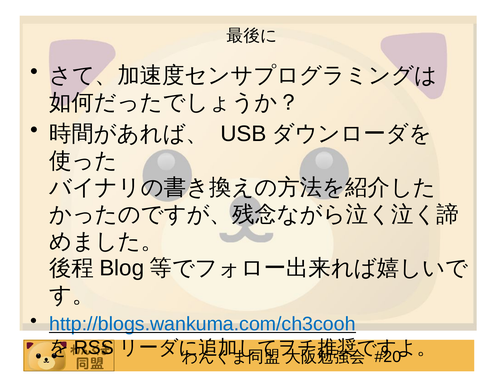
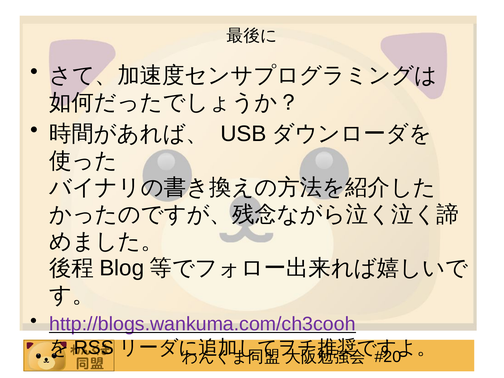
http://blogs.wankuma.com/ch3cooh colour: blue -> purple
